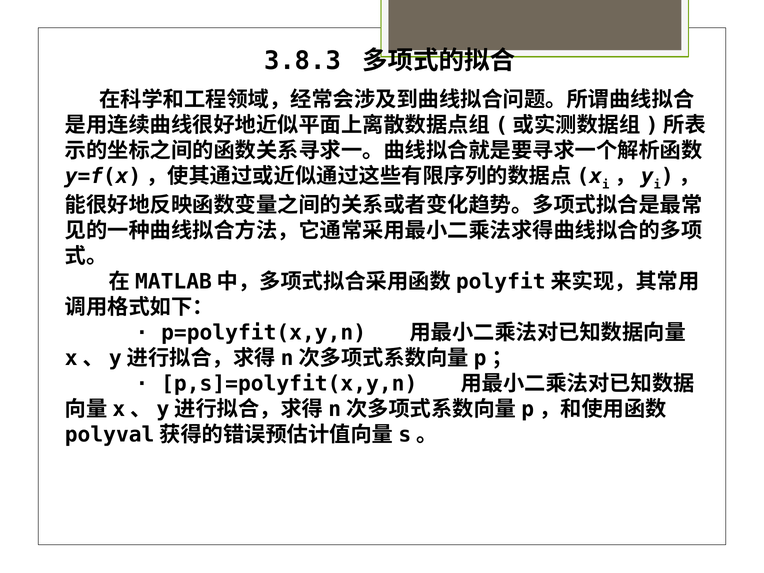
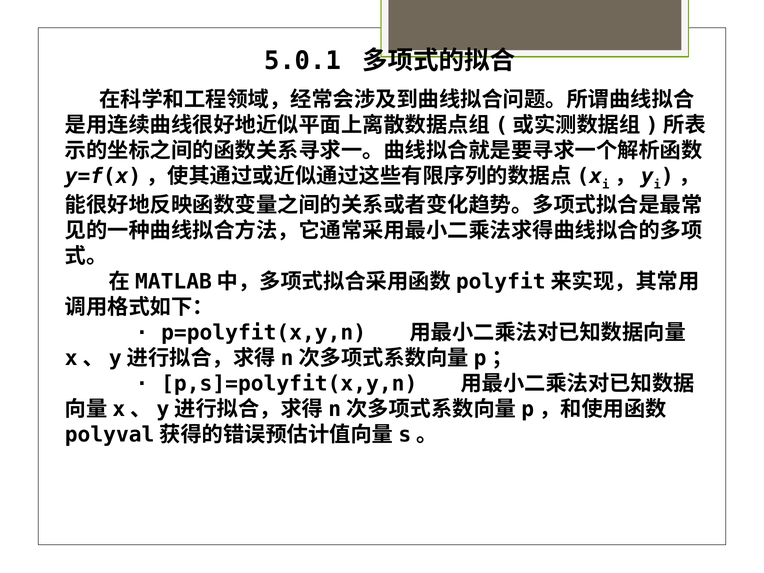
3.8.3: 3.8.3 -> 5.0.1
